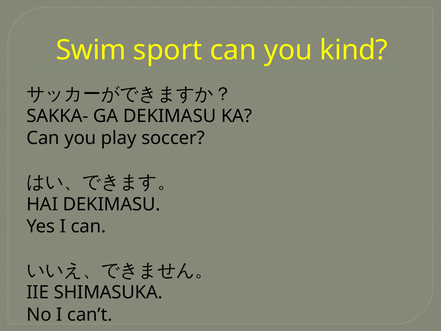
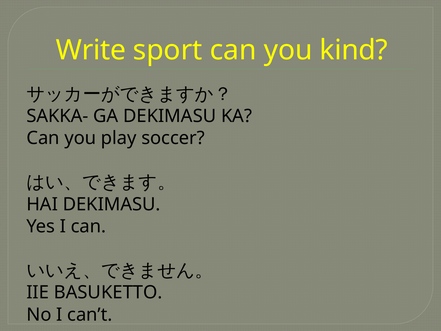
Swim: Swim -> Write
SHIMASUKA: SHIMASUKA -> BASUKETTO
